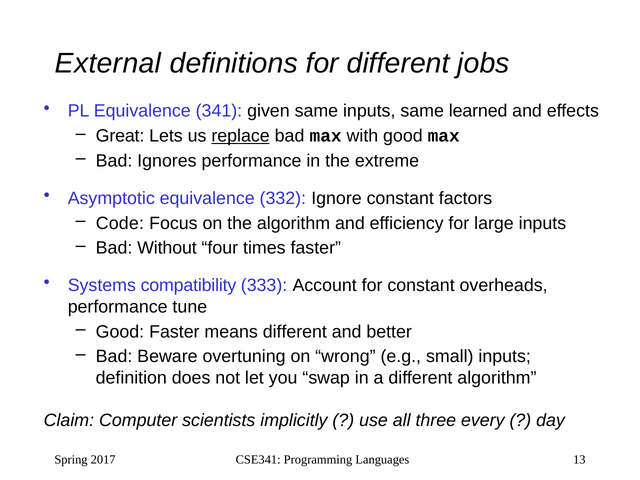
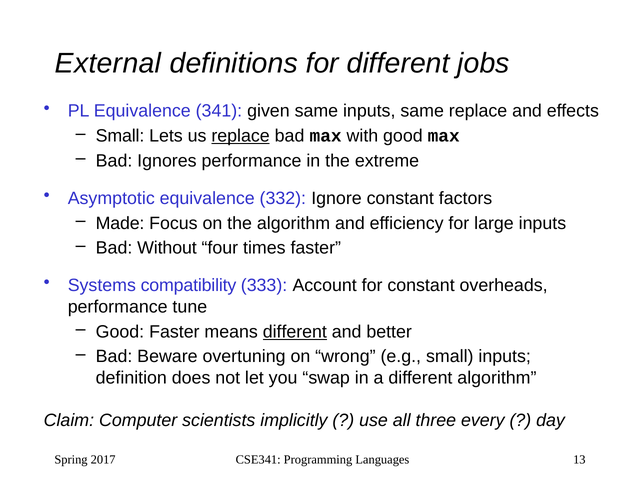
same learned: learned -> replace
Great at (120, 136): Great -> Small
Code: Code -> Made
different at (295, 332) underline: none -> present
